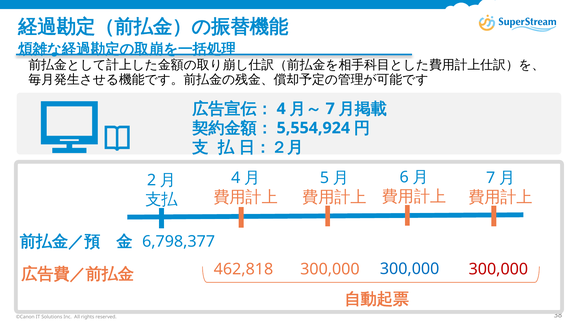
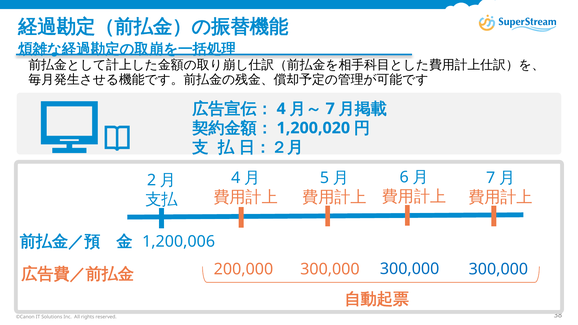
5,554,924: 5,554,924 -> 1,200,020
6,798,377: 6,798,377 -> 1,200,006
462,818: 462,818 -> 200,000
300,000 at (498, 269) colour: red -> blue
